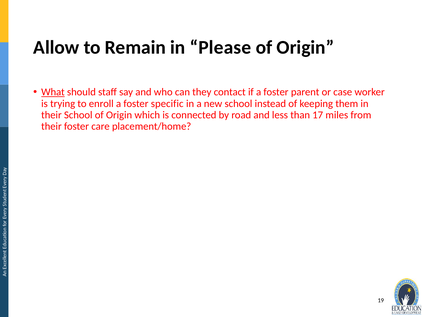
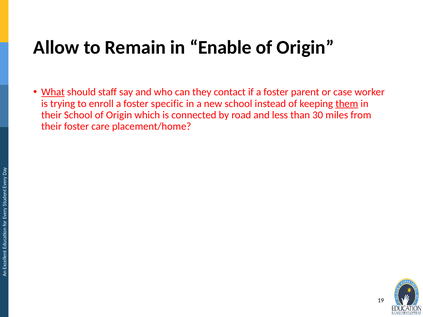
Please: Please -> Enable
them underline: none -> present
17: 17 -> 30
